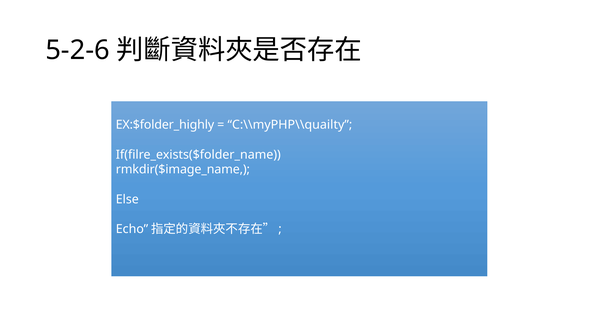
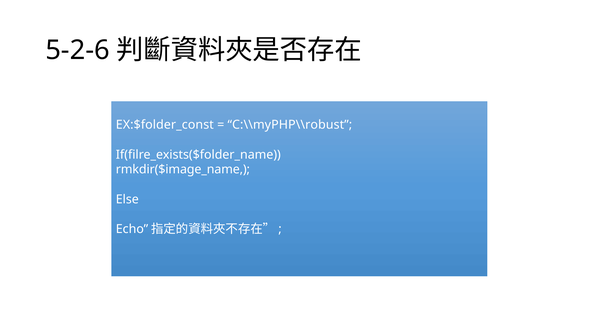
EX:$folder_highly: EX:$folder_highly -> EX:$folder_const
C:\\myPHP\\quailty: C:\\myPHP\\quailty -> C:\\myPHP\\robust
